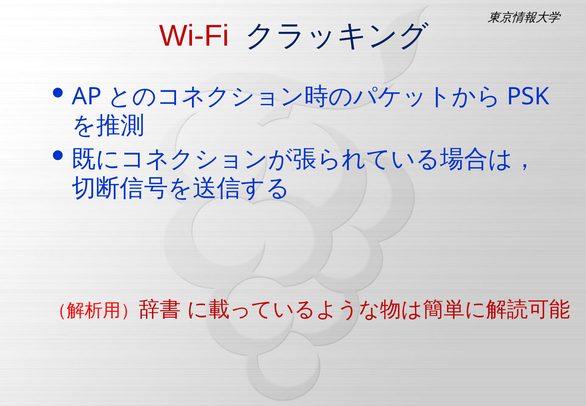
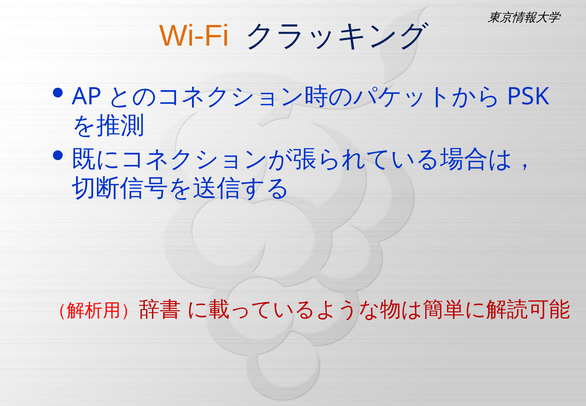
Wi-Fi colour: red -> orange
